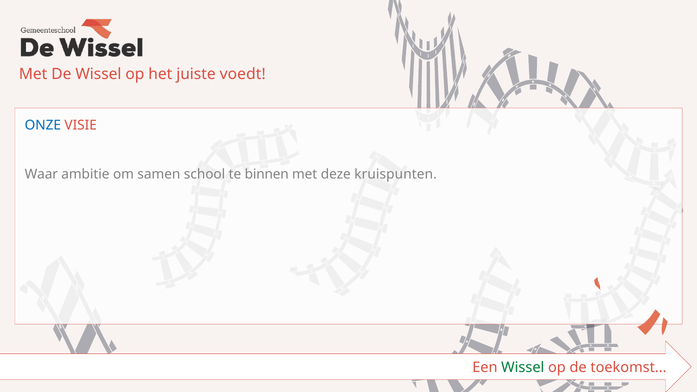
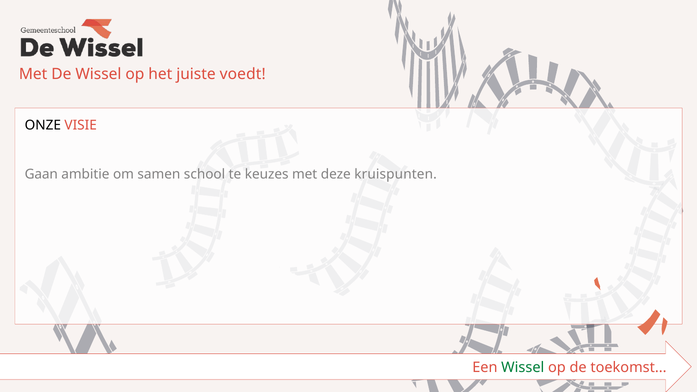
ONZE colour: blue -> black
Waar: Waar -> Gaan
binnen: binnen -> keuzes
